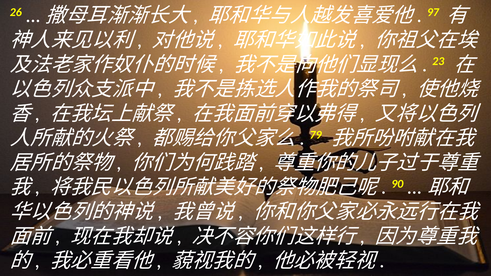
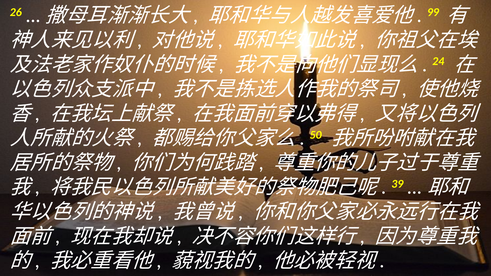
97: 97 -> 99
23: 23 -> 24
79: 79 -> 50
90: 90 -> 39
